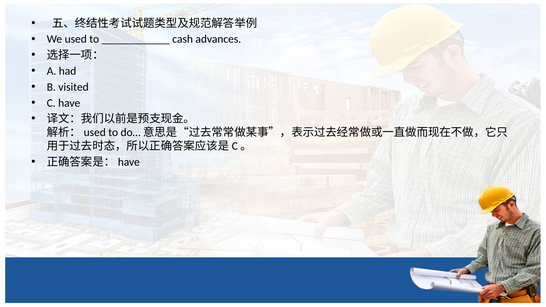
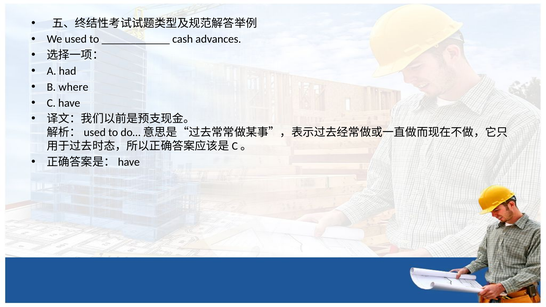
visited: visited -> where
